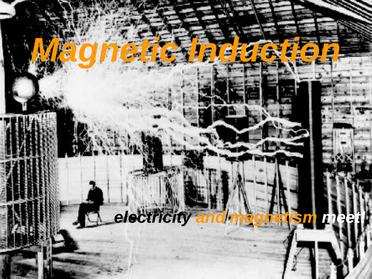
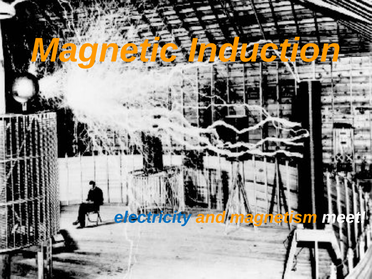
electricity colour: black -> blue
